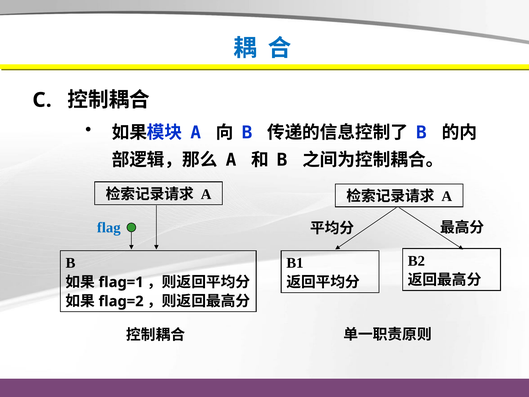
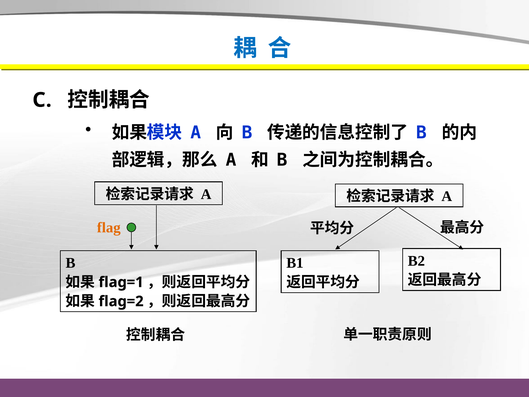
flag colour: blue -> orange
